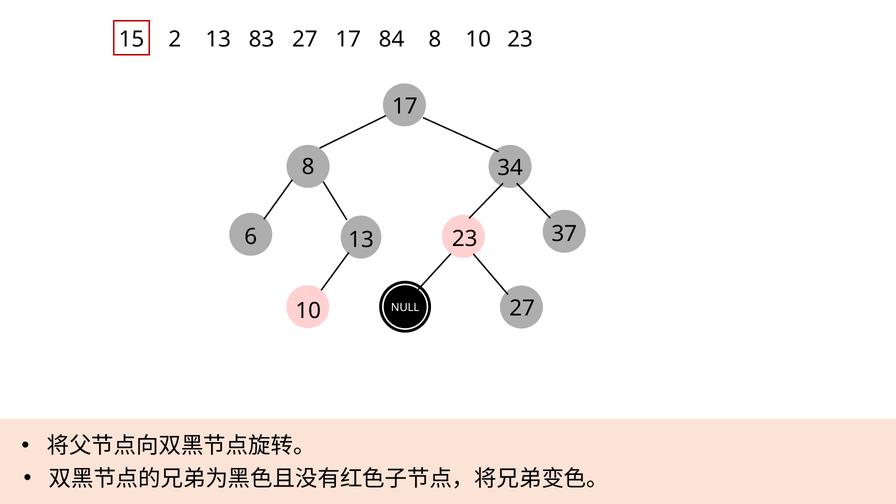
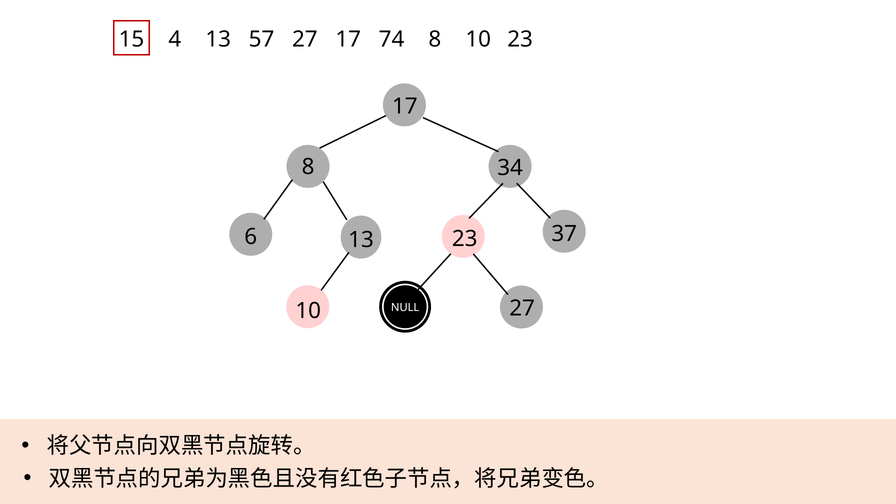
2: 2 -> 4
83: 83 -> 57
84: 84 -> 74
